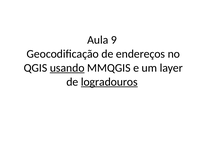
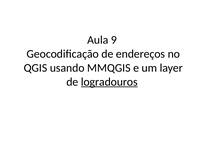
usando underline: present -> none
